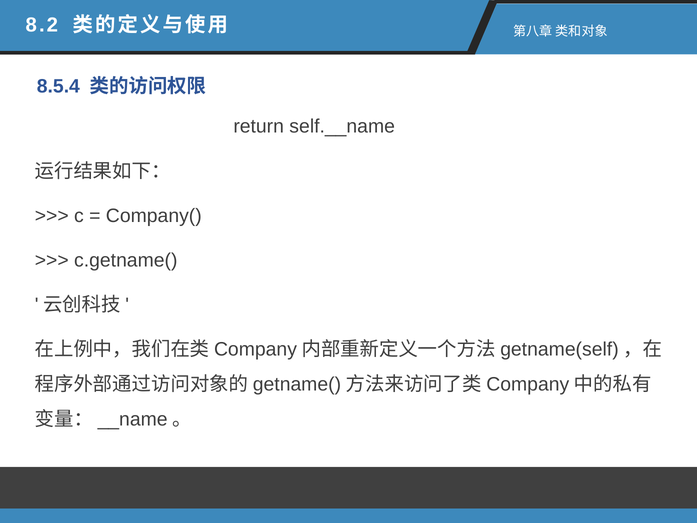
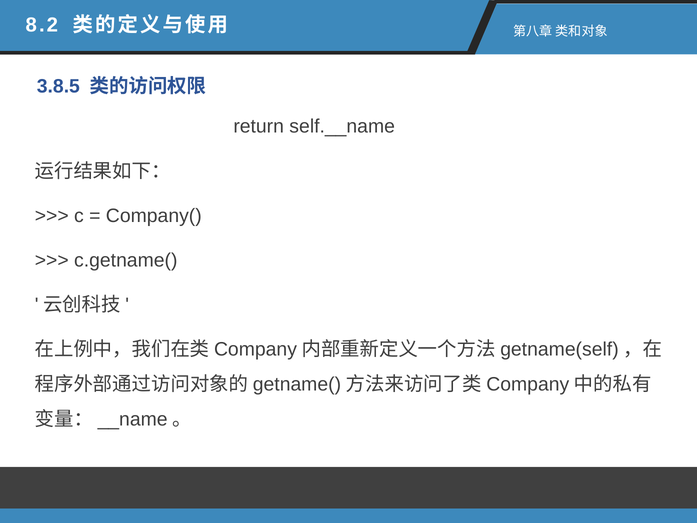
8.5.4: 8.5.4 -> 3.8.5
